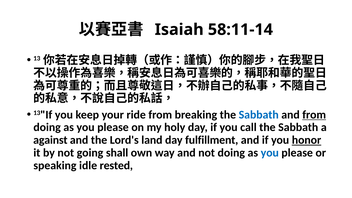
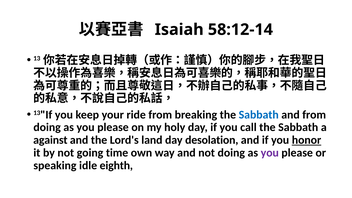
58:11-14: 58:11-14 -> 58:12-14
from at (314, 115) underline: present -> none
fulfillment: fulfillment -> desolation
shall: shall -> time
you at (270, 153) colour: blue -> purple
rested: rested -> eighth
